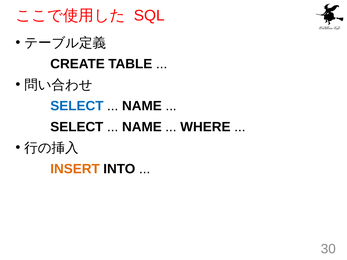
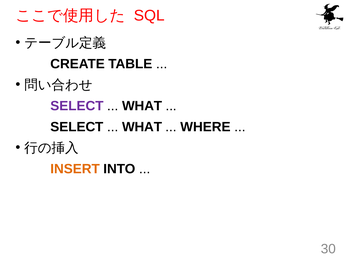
SELECT at (77, 106) colour: blue -> purple
NAME at (142, 106): NAME -> WHAT
NAME at (142, 127): NAME -> WHAT
